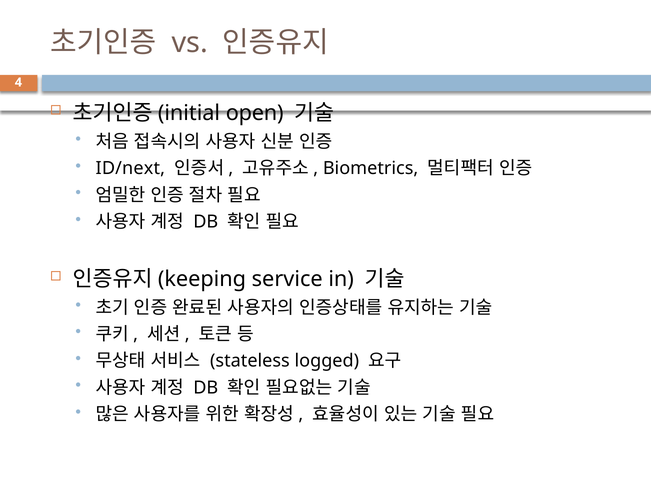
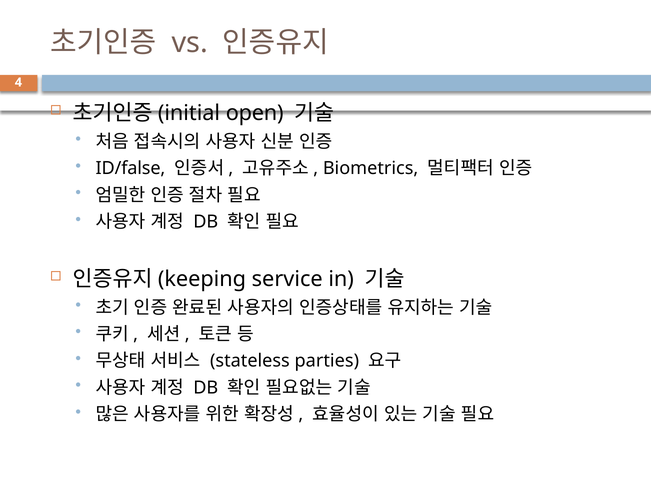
ID/next: ID/next -> ID/false
logged: logged -> parties
